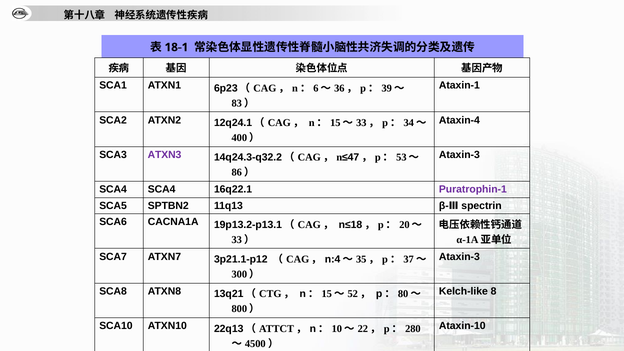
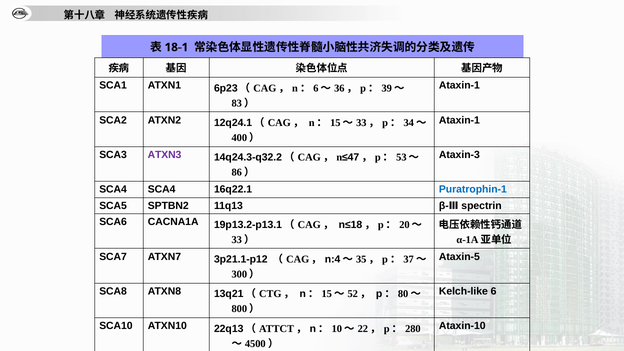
Ataxin-4 at (459, 120): Ataxin-4 -> Ataxin-1
Puratrophin-1 colour: purple -> blue
Ataxin-3 at (459, 257): Ataxin-3 -> Ataxin-5
8: 8 -> 6
